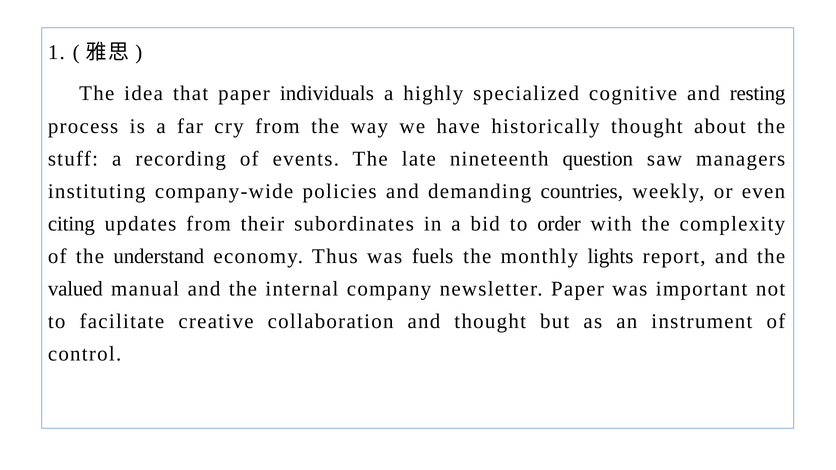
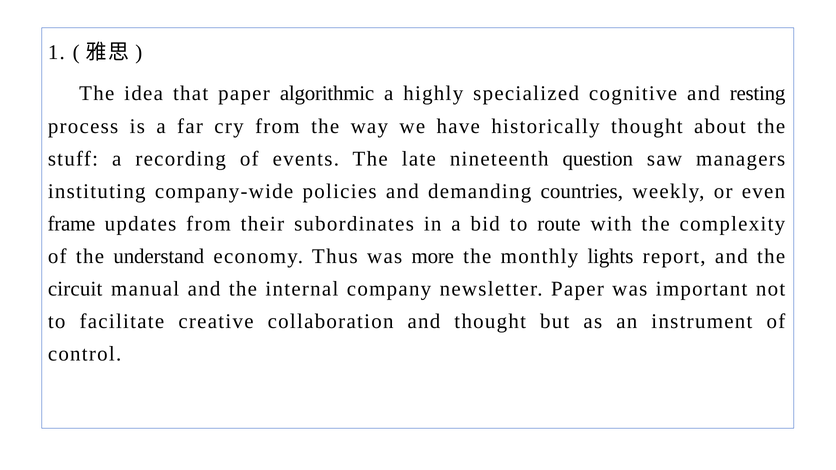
individuals: individuals -> algorithmic
citing: citing -> frame
order: order -> route
fuels: fuels -> more
valued: valued -> circuit
